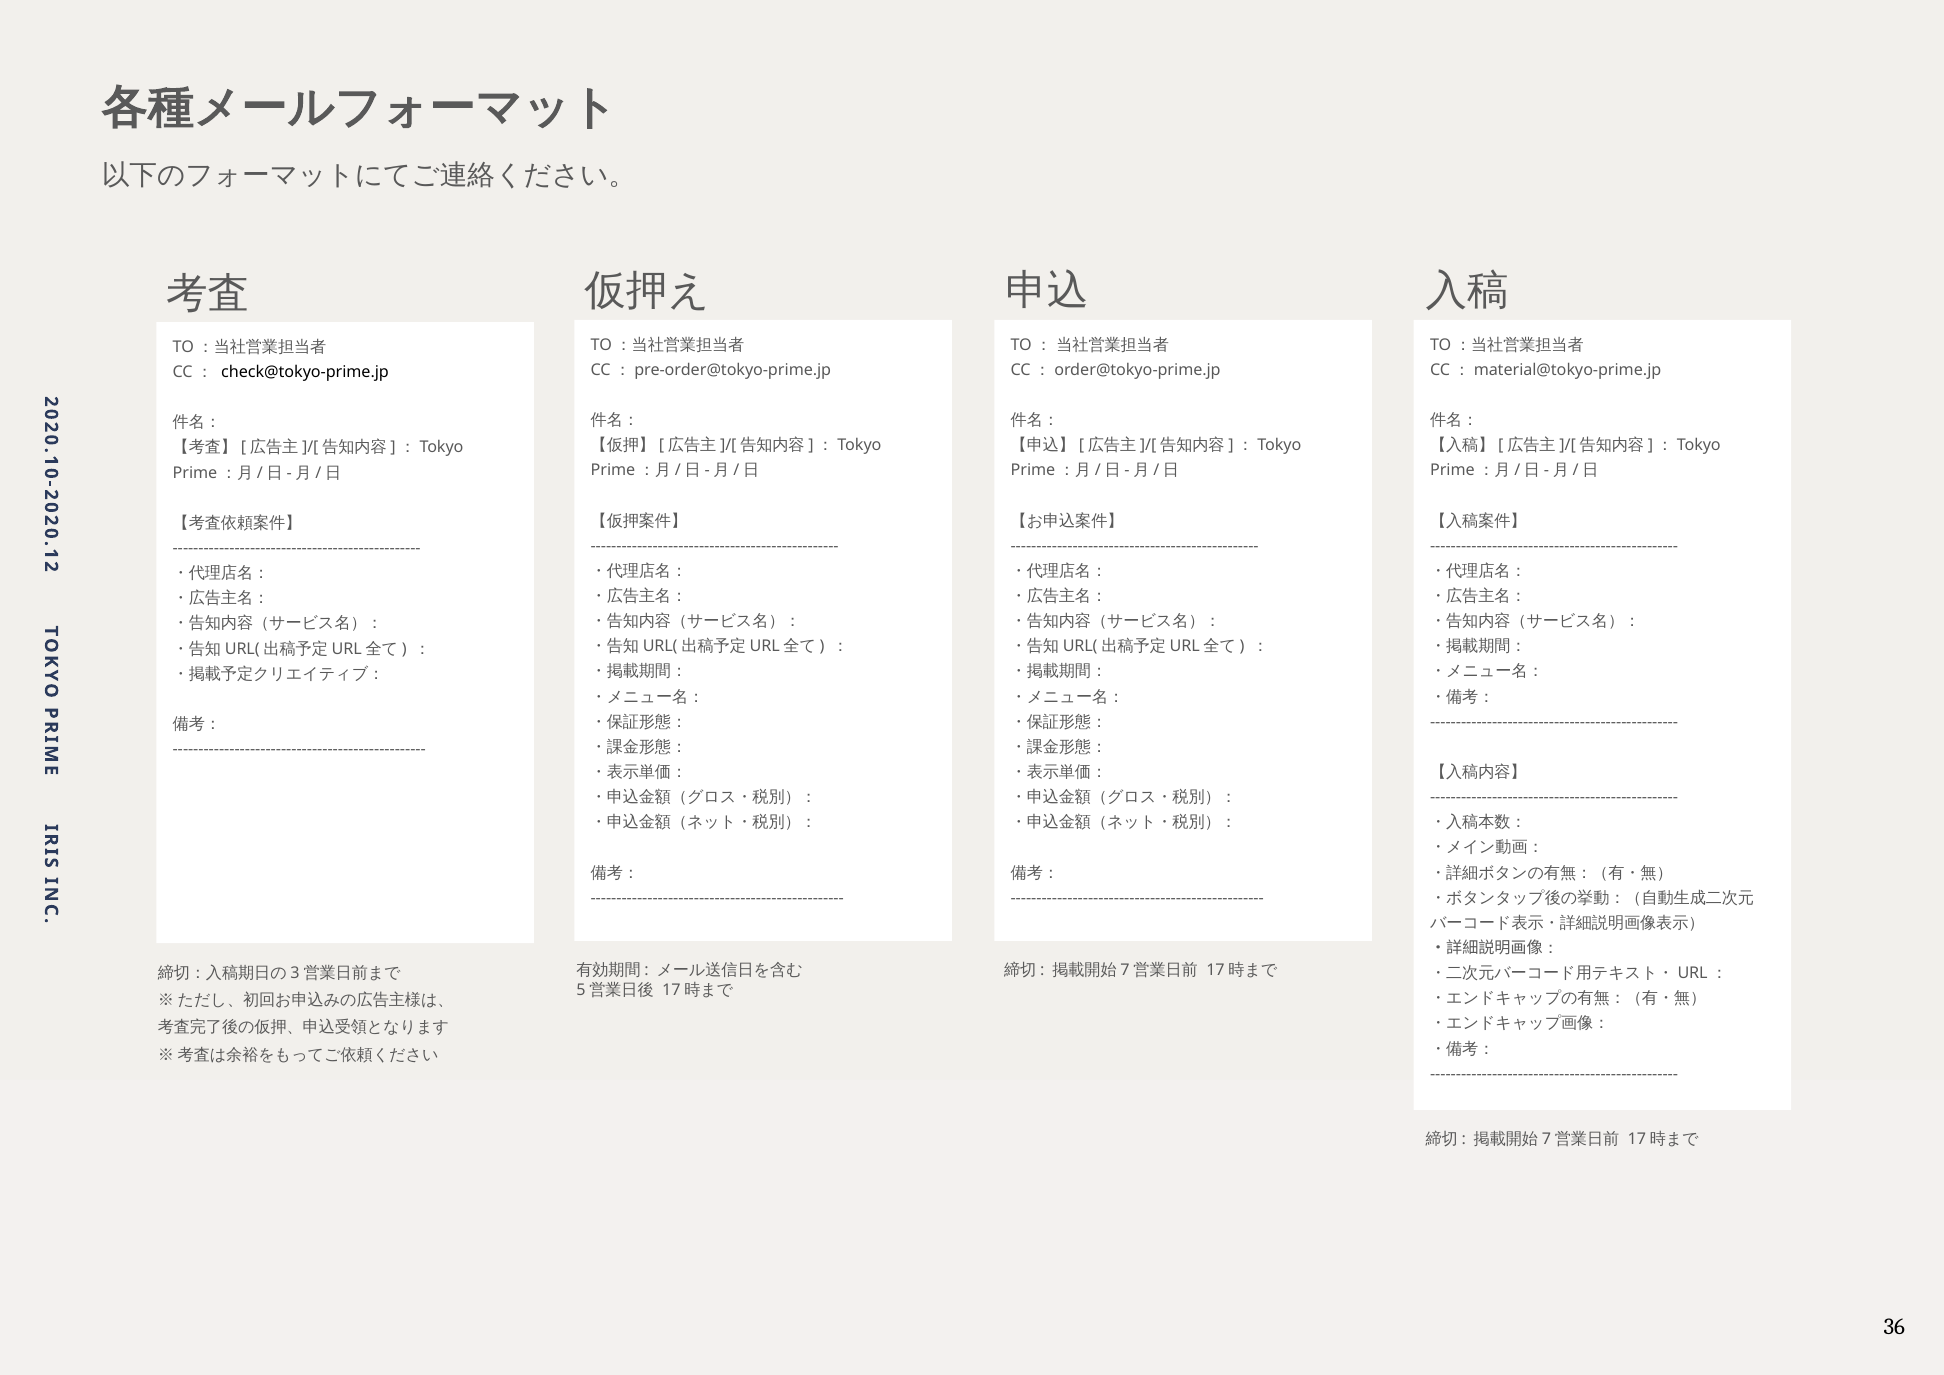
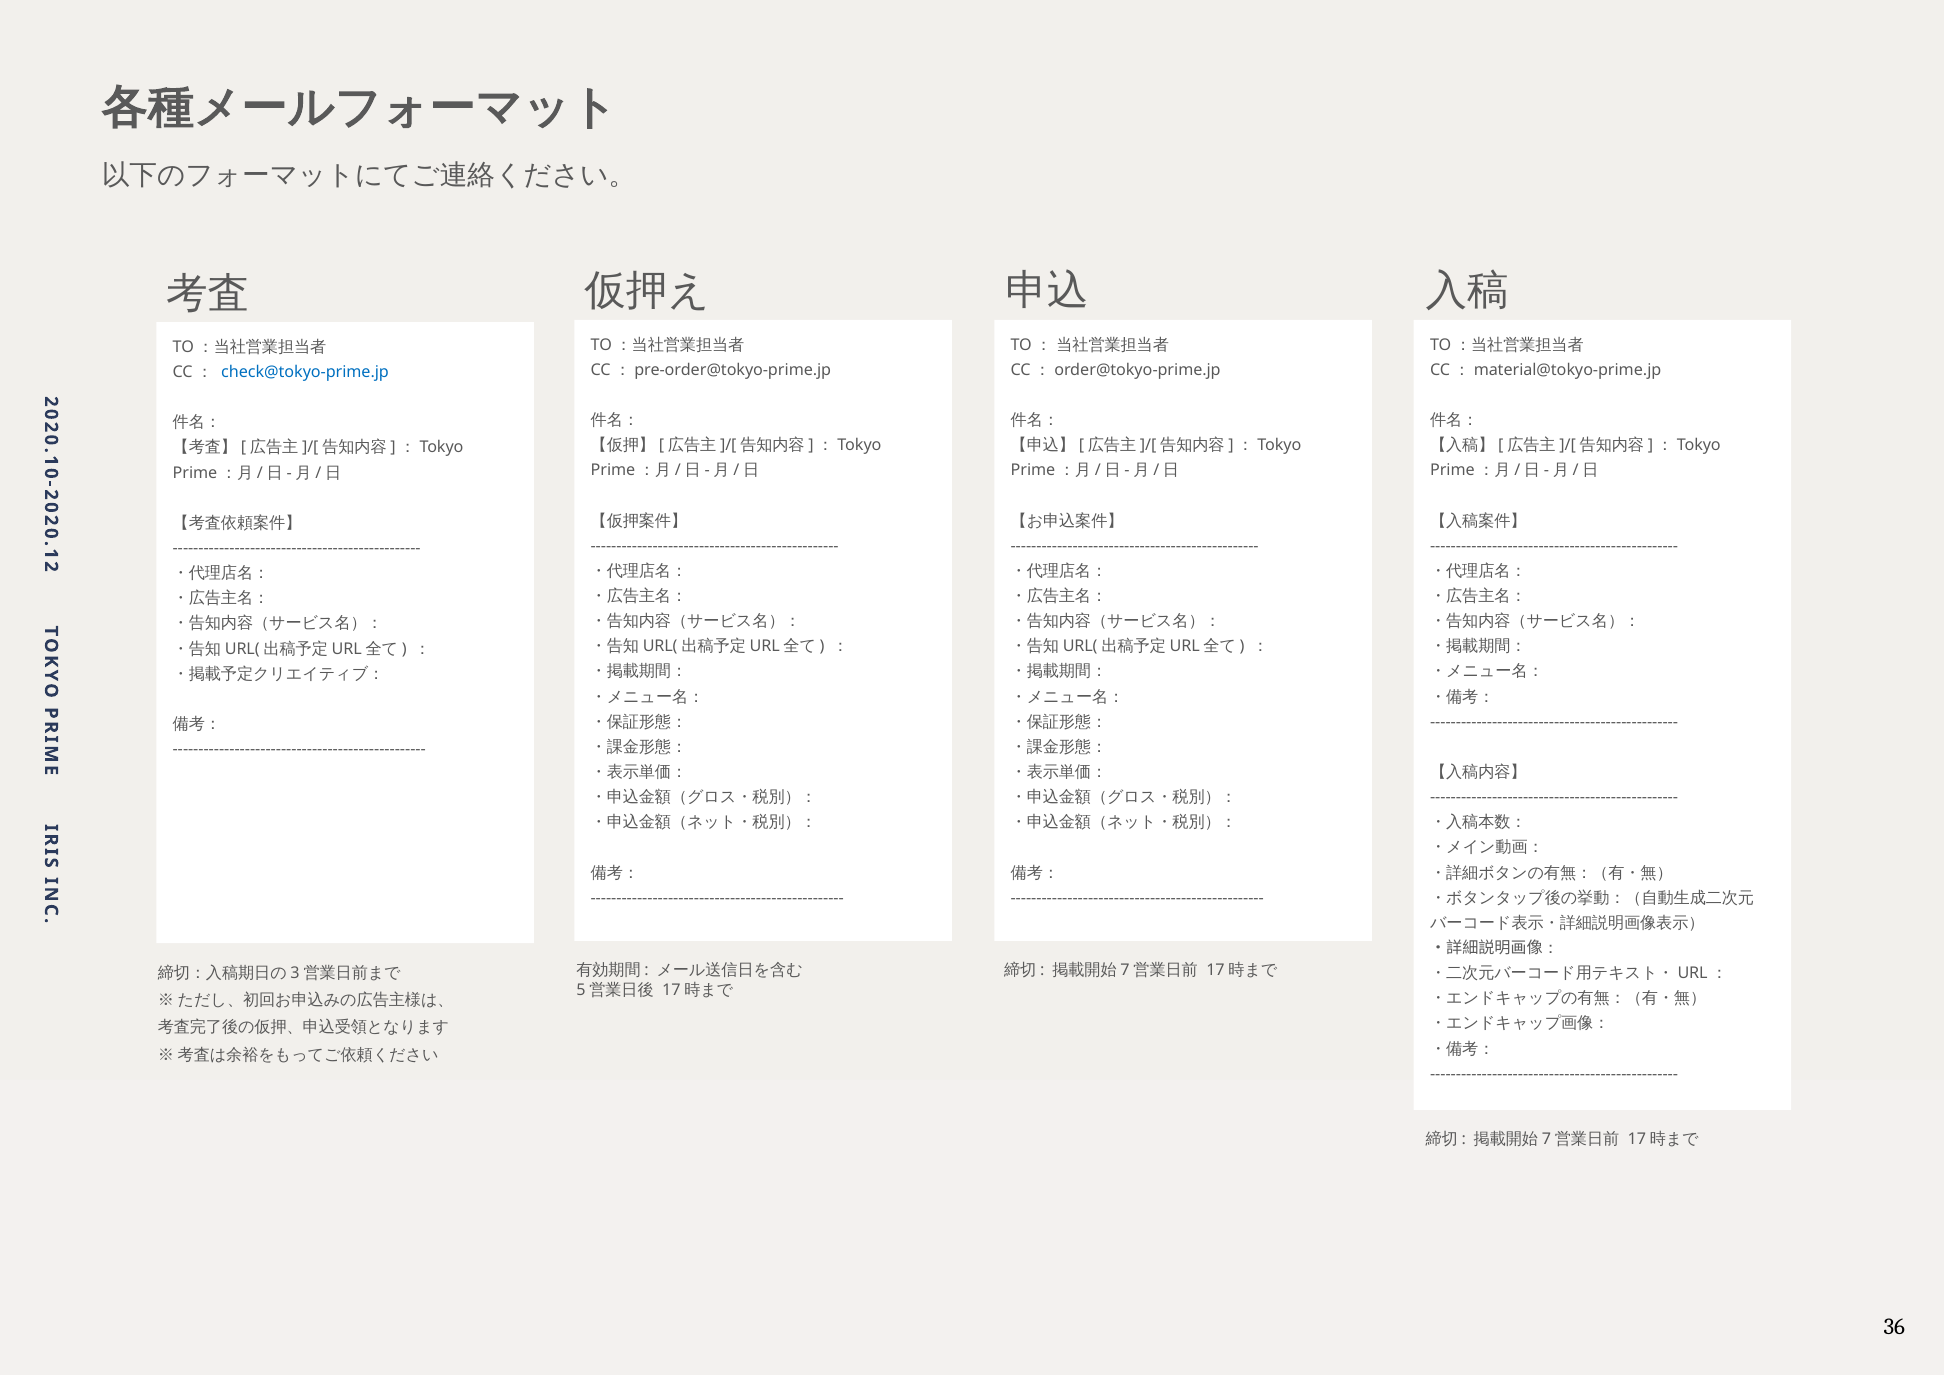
check@tokyo-prime.jp colour: black -> blue
